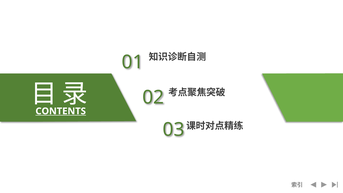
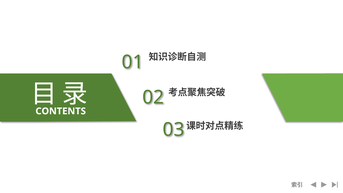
CONTENTS underline: present -> none
